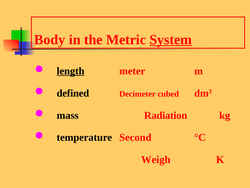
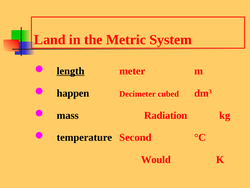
Body: Body -> Land
System underline: present -> none
defined: defined -> happen
Weigh: Weigh -> Would
